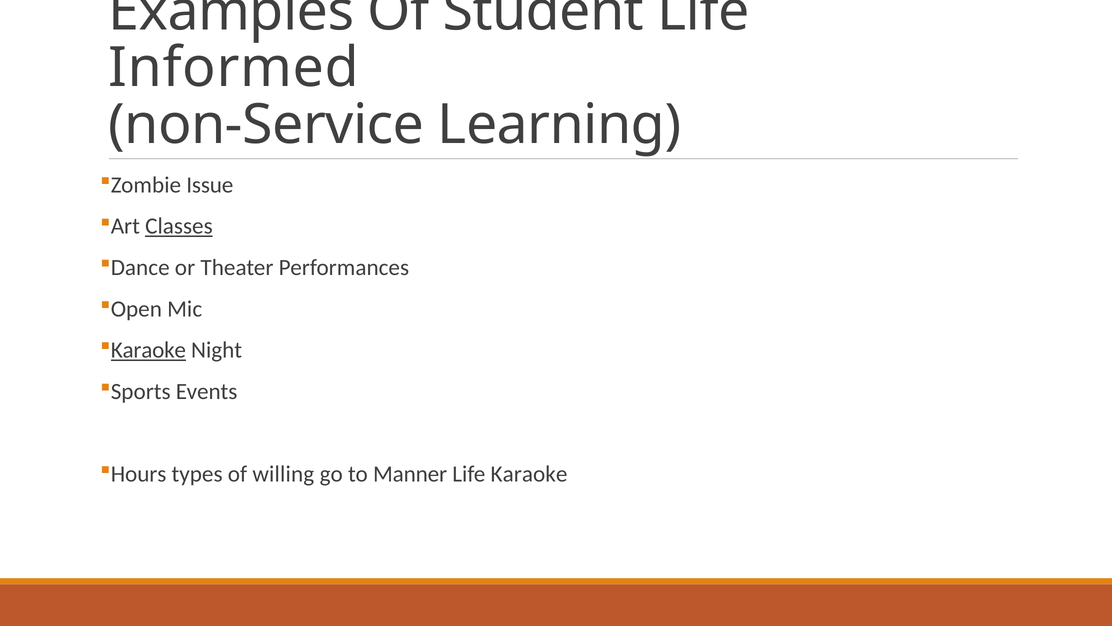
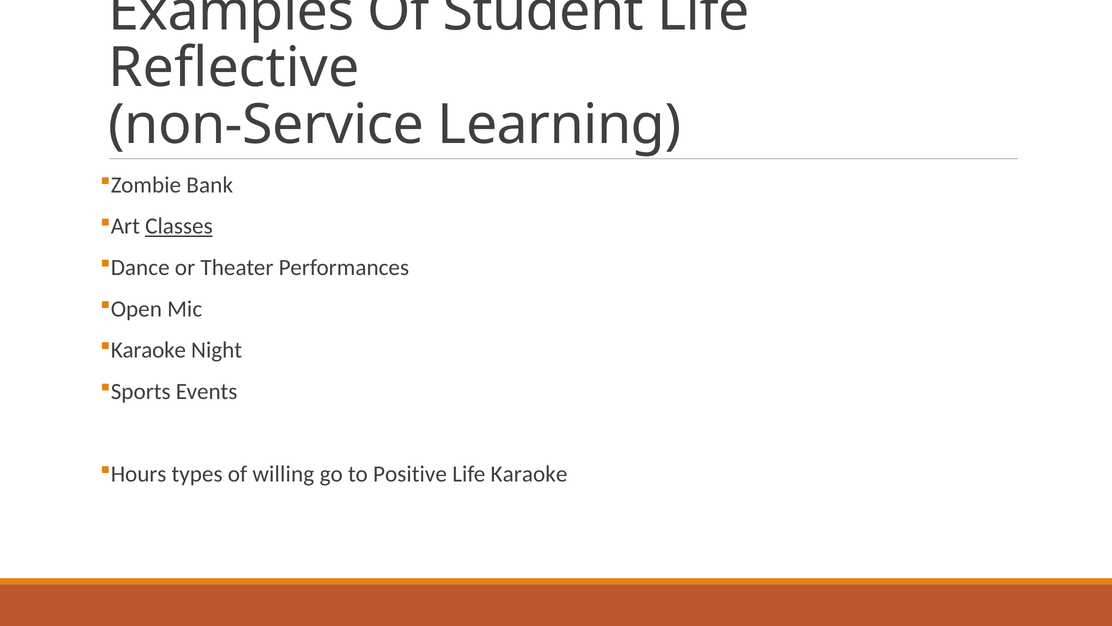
Informed: Informed -> Reflective
Issue: Issue -> Bank
Karaoke at (148, 350) underline: present -> none
Manner: Manner -> Positive
